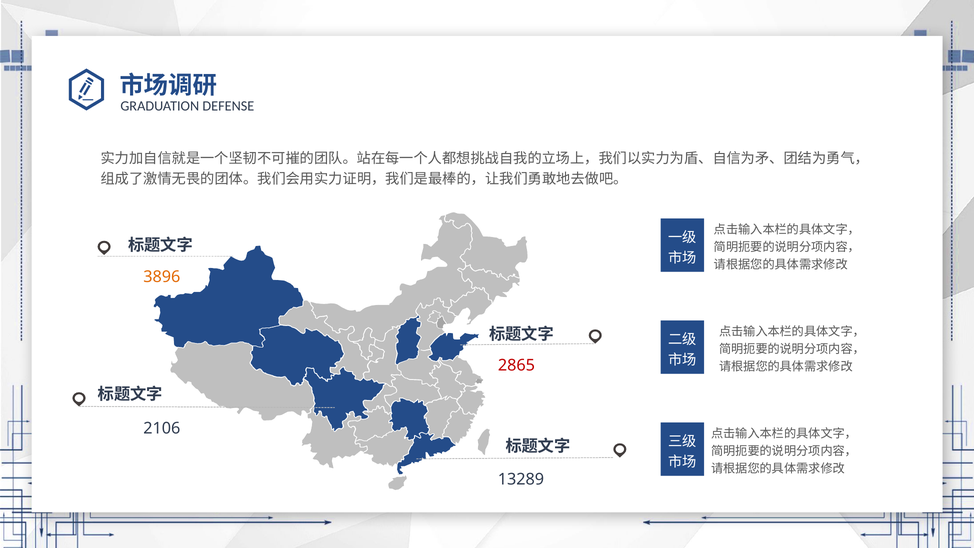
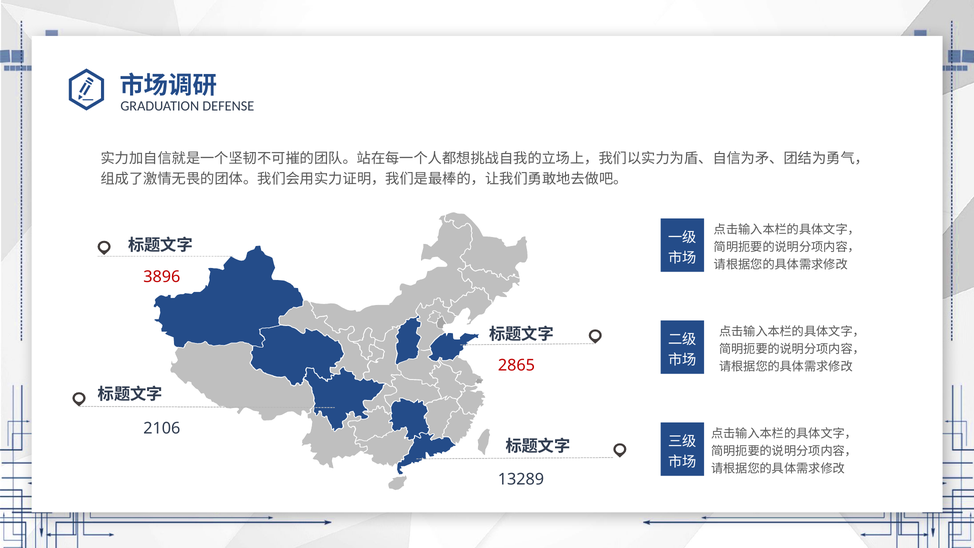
3896 colour: orange -> red
